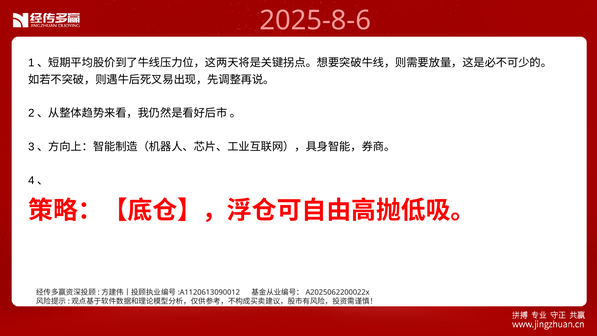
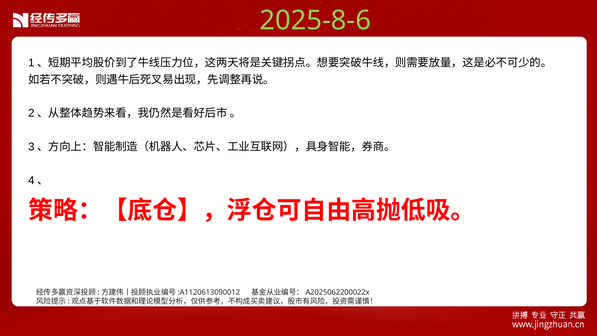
2025-8-6 colour: pink -> light green
